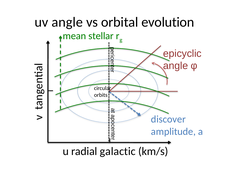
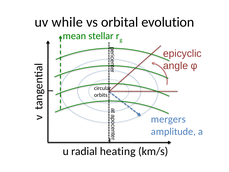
uv angle: angle -> while
discover: discover -> mergers
galactic: galactic -> heating
